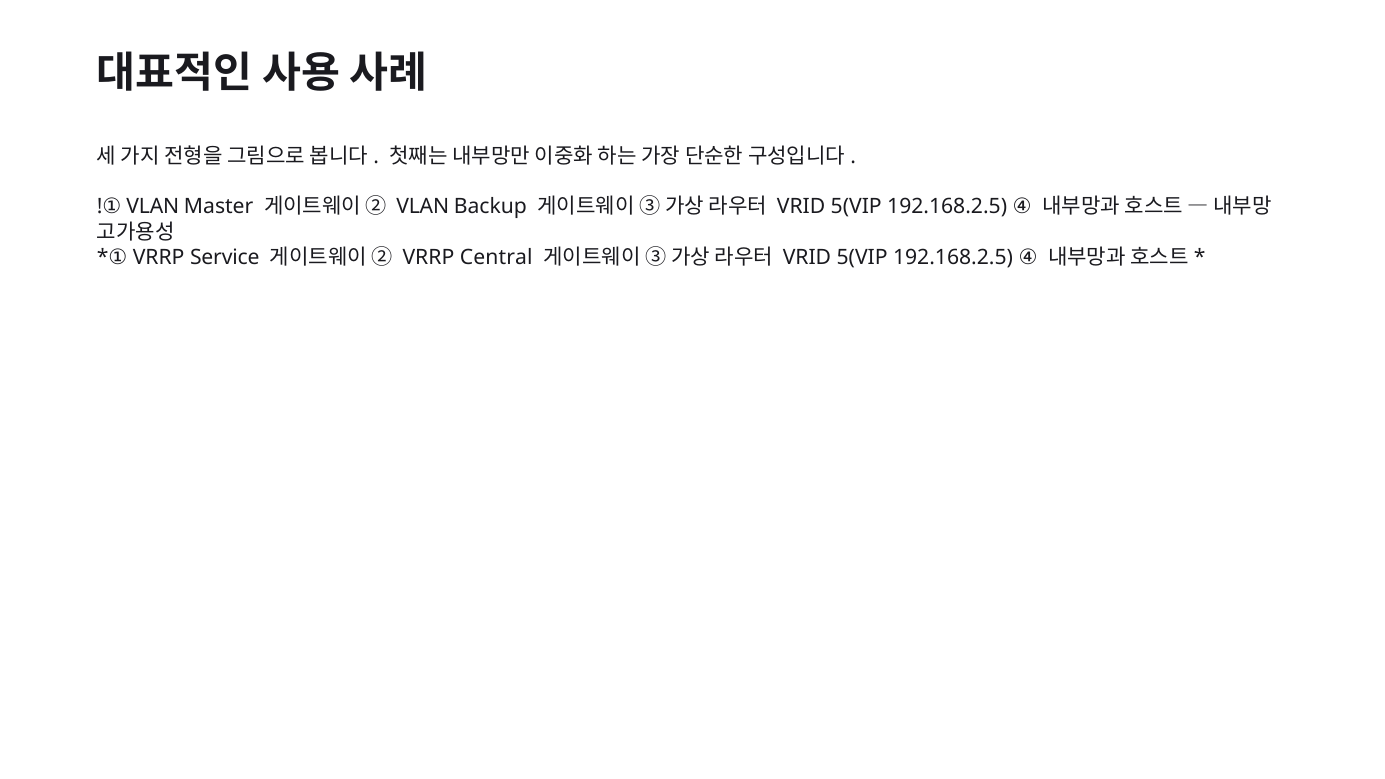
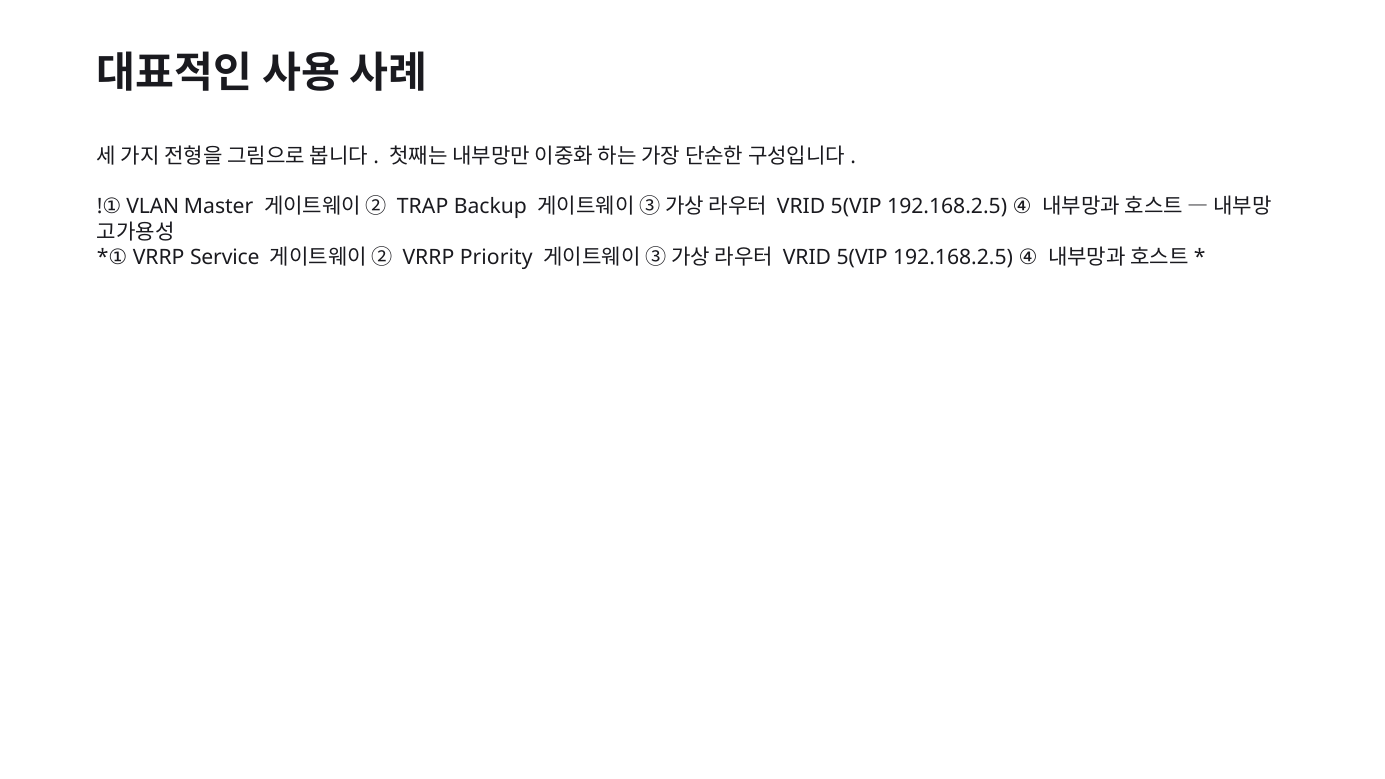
② VLAN: VLAN -> TRAP
Central: Central -> Priority
